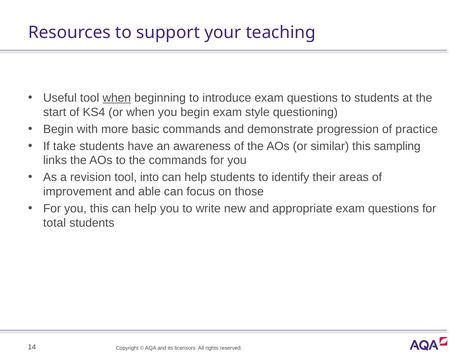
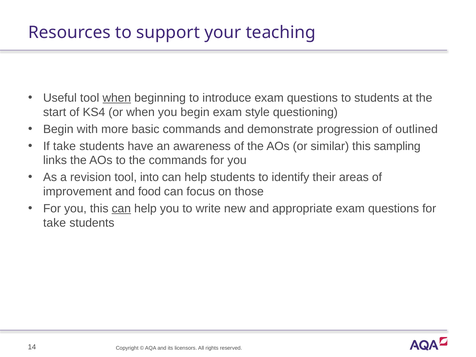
practice: practice -> outlined
able: able -> food
can at (121, 208) underline: none -> present
total at (55, 223): total -> take
